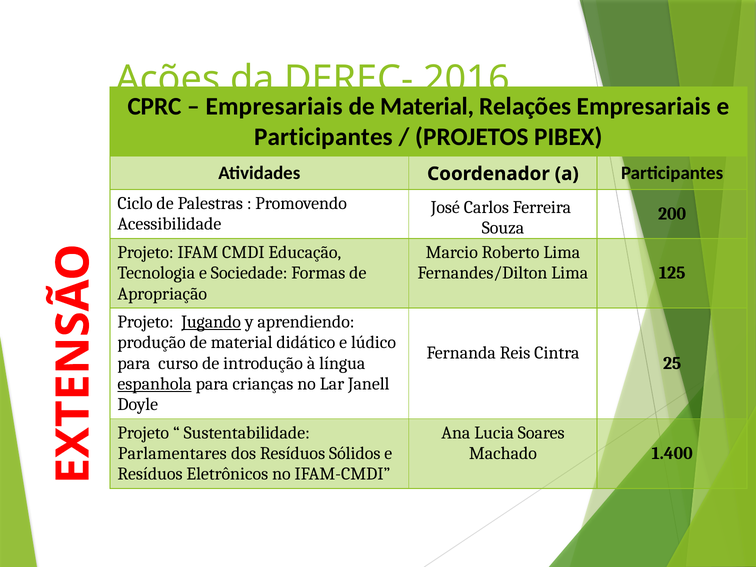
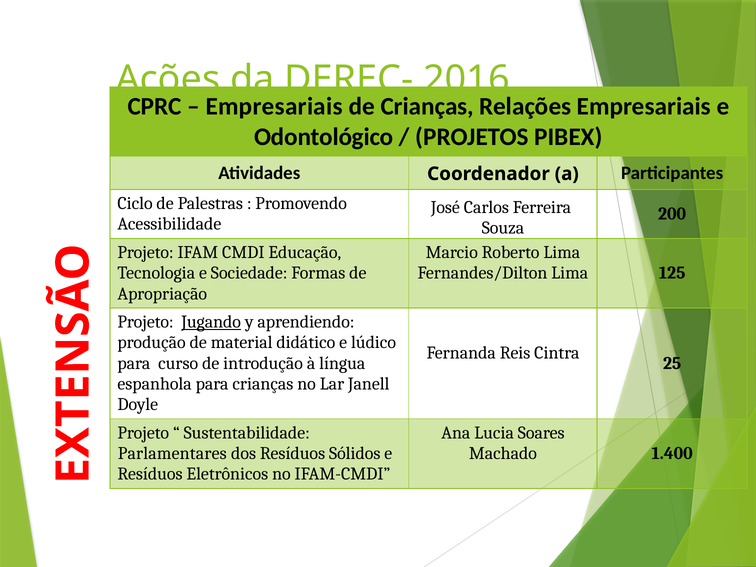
Material at (427, 106): Material -> Crianças
Participantes at (324, 137): Participantes -> Odontológico
espanhola underline: present -> none
